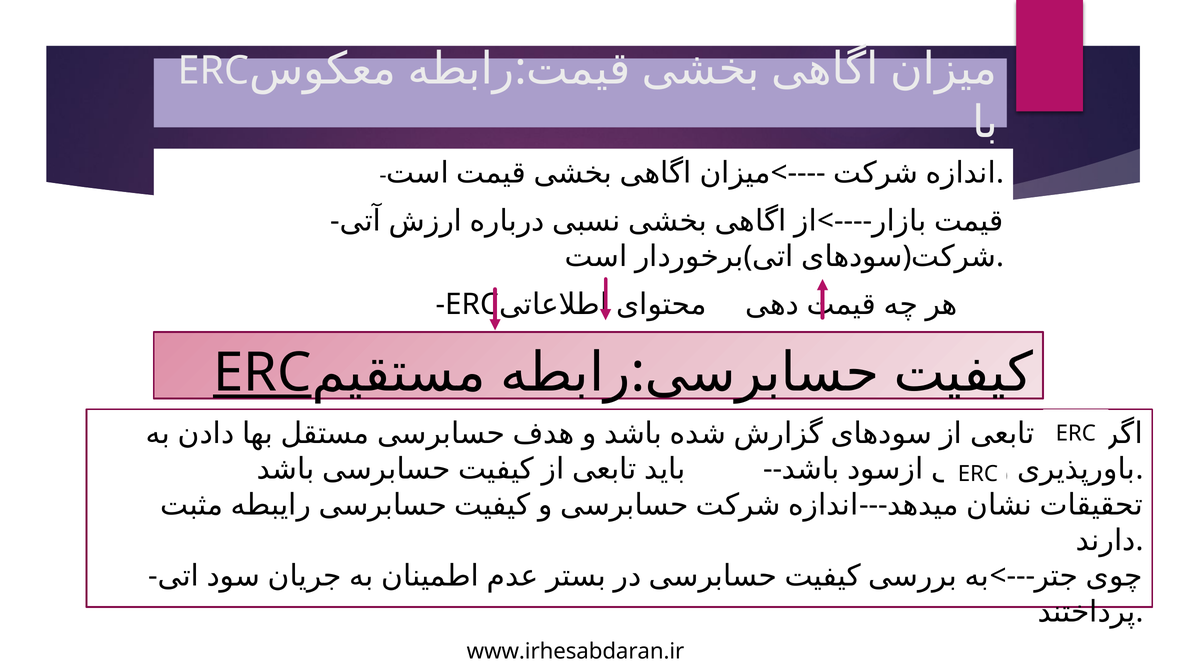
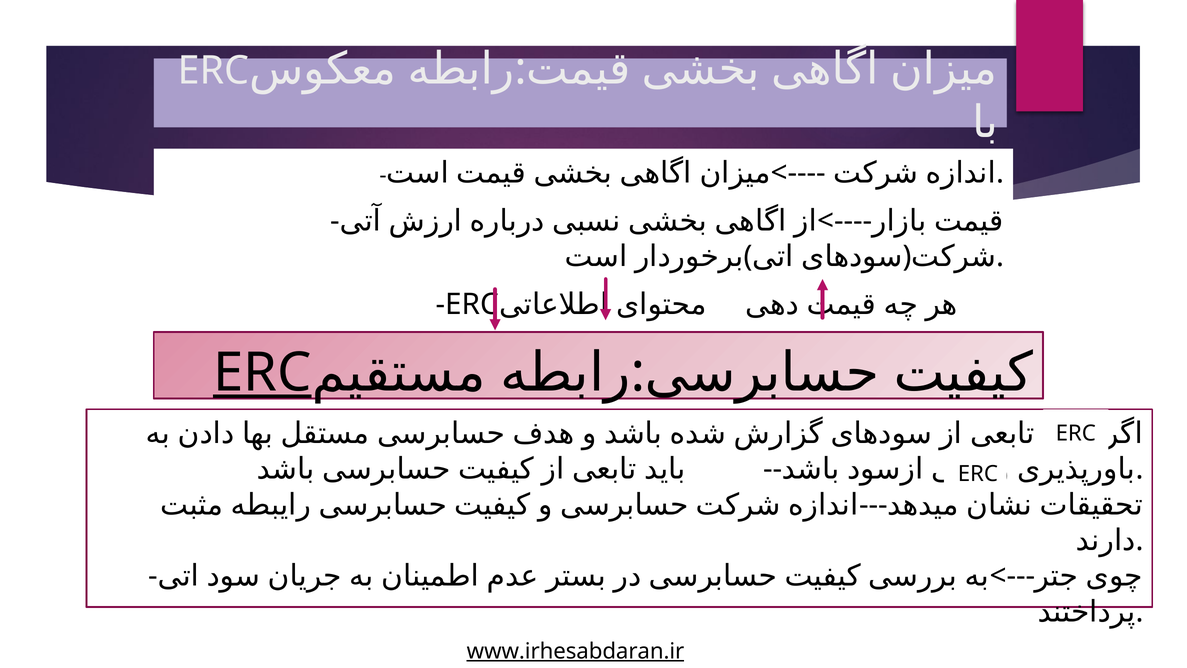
www.irhesabdaran.ir underline: none -> present
